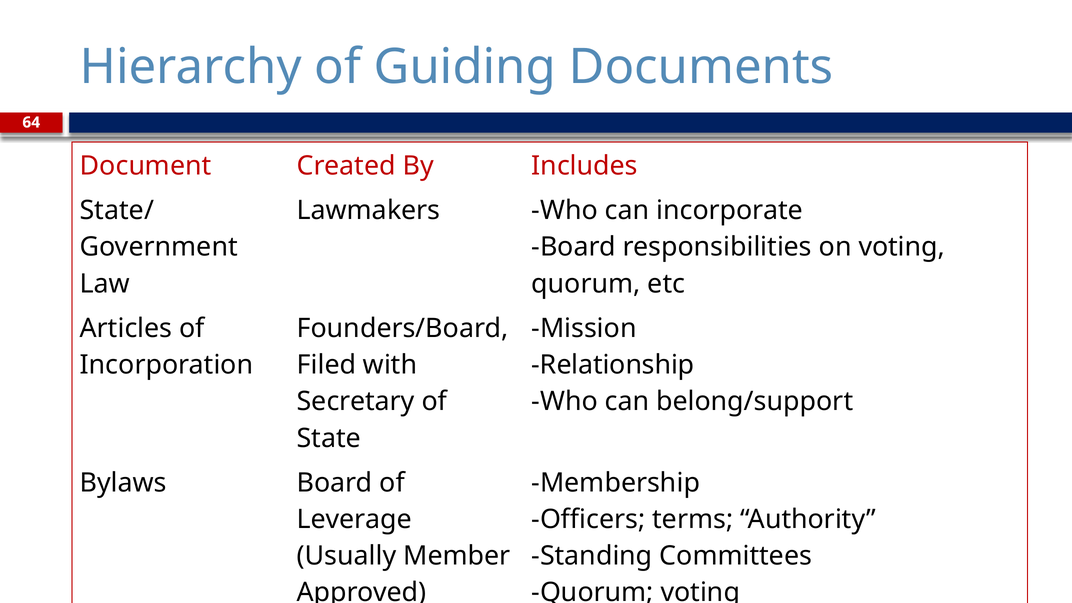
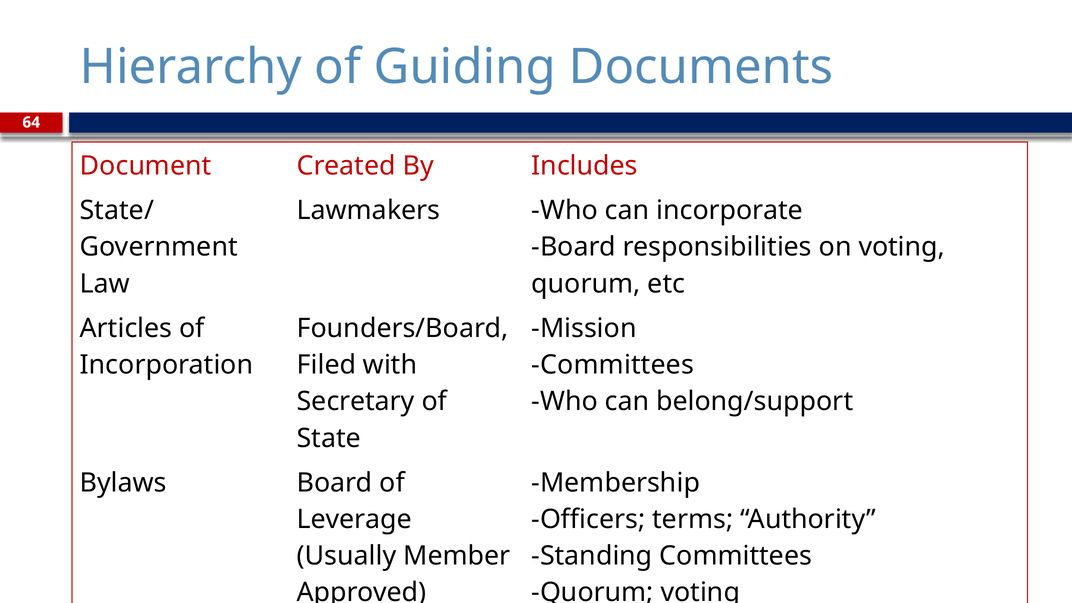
Relationship at (613, 365): Relationship -> Committees
